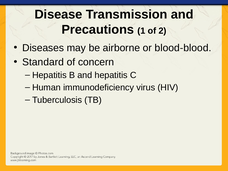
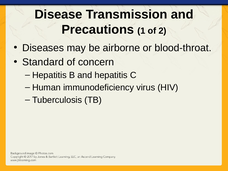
blood-blood: blood-blood -> blood-throat
